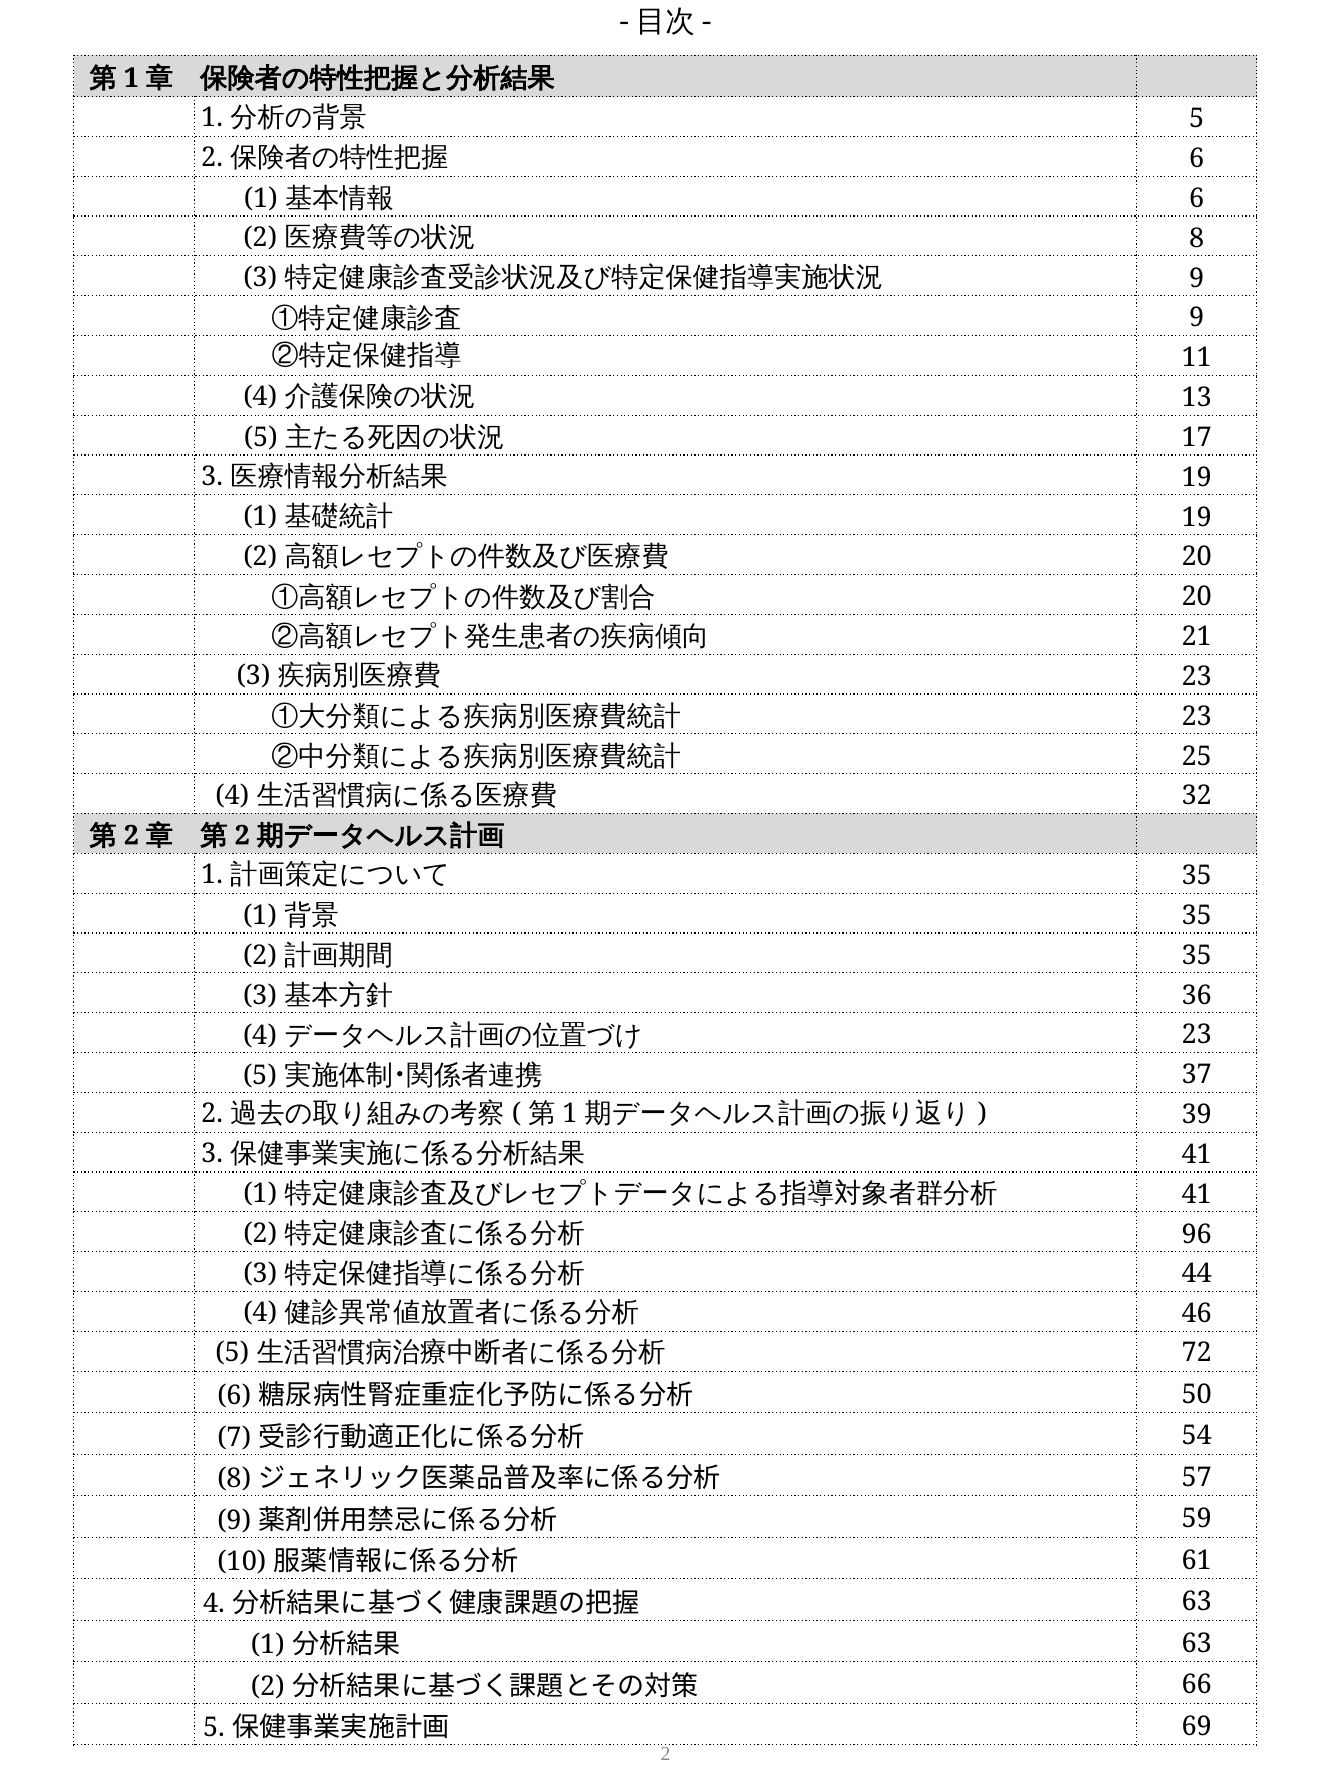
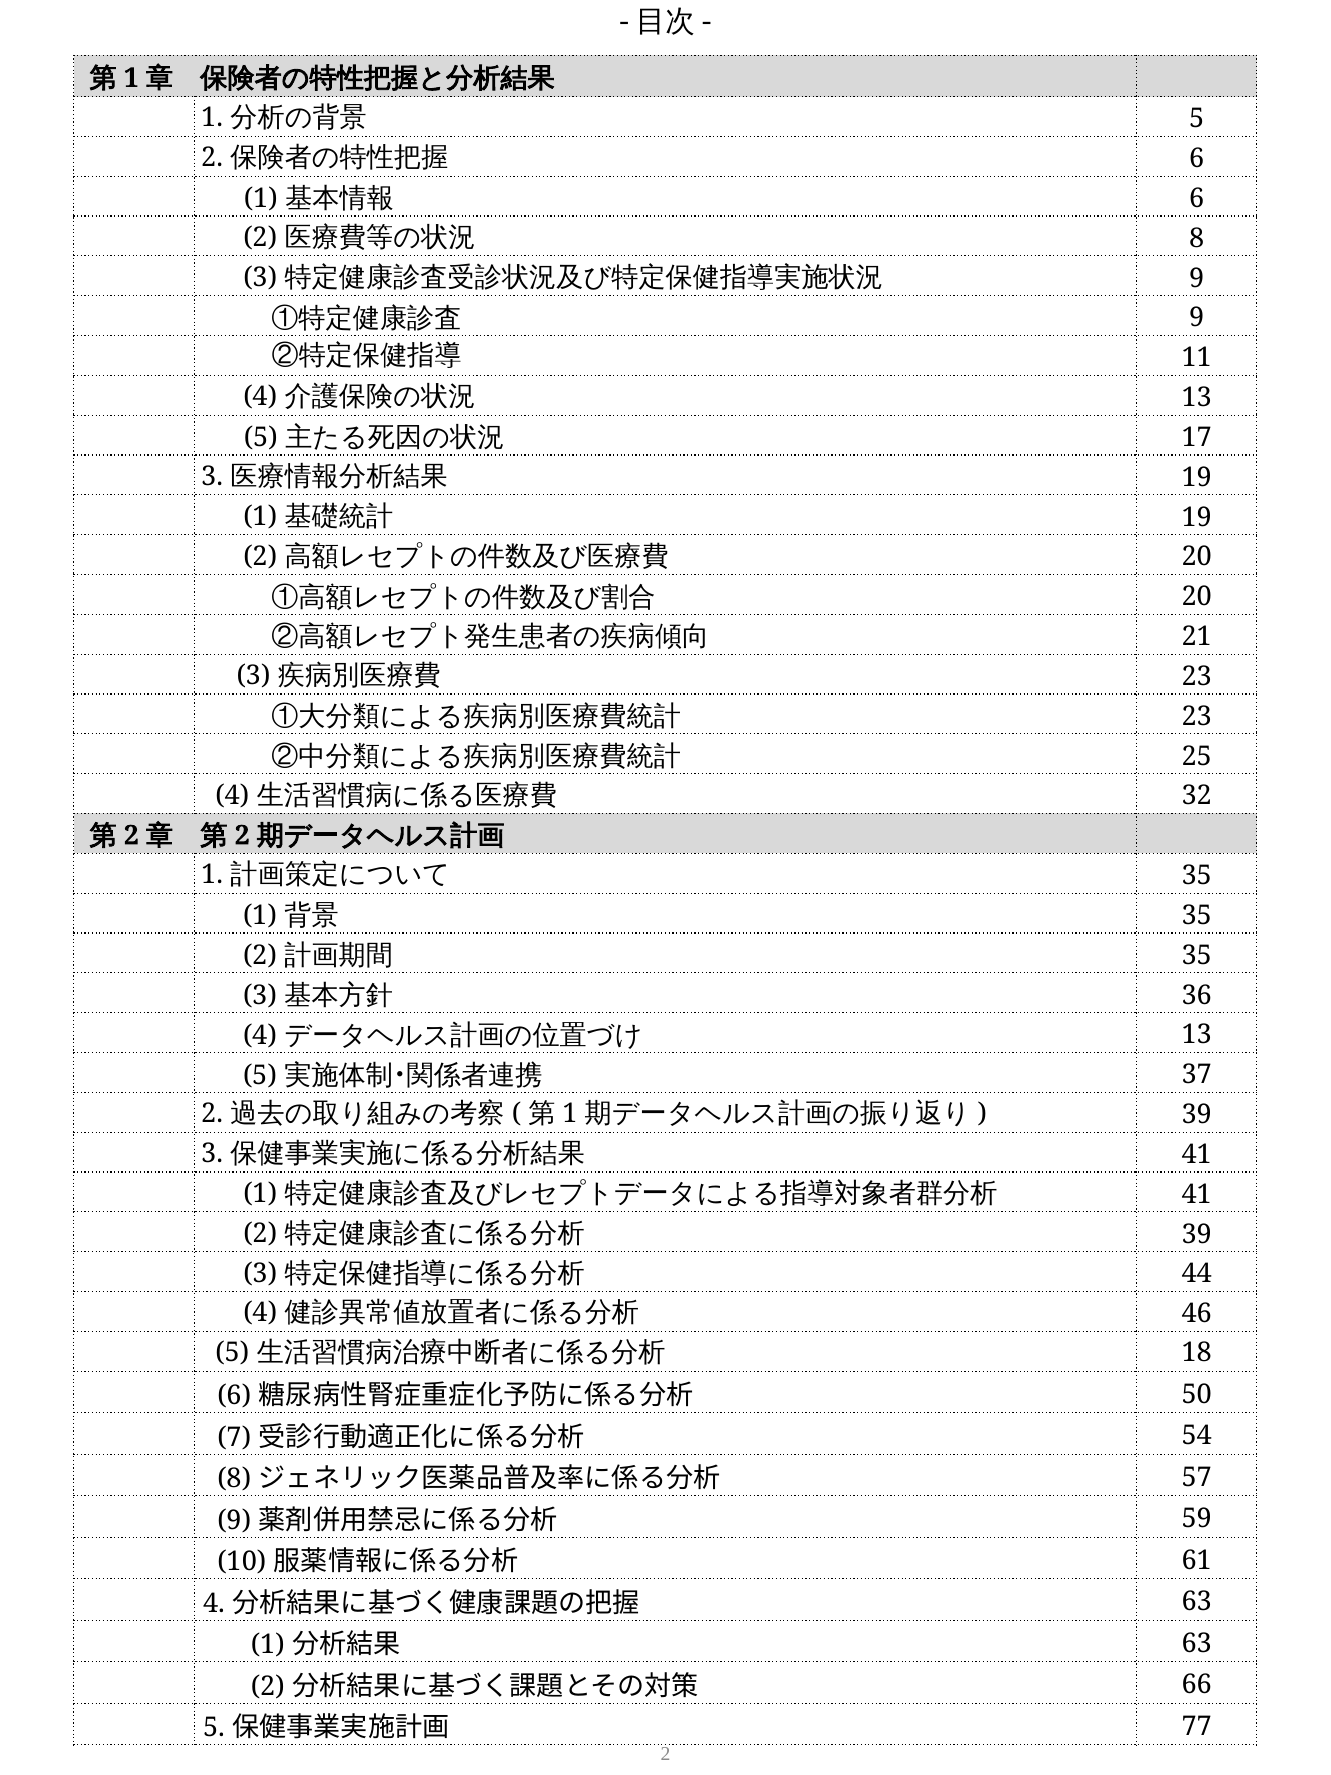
23 at (1197, 1035): 23 -> 13
96 at (1197, 1234): 96 -> 39
72: 72 -> 18
69: 69 -> 77
